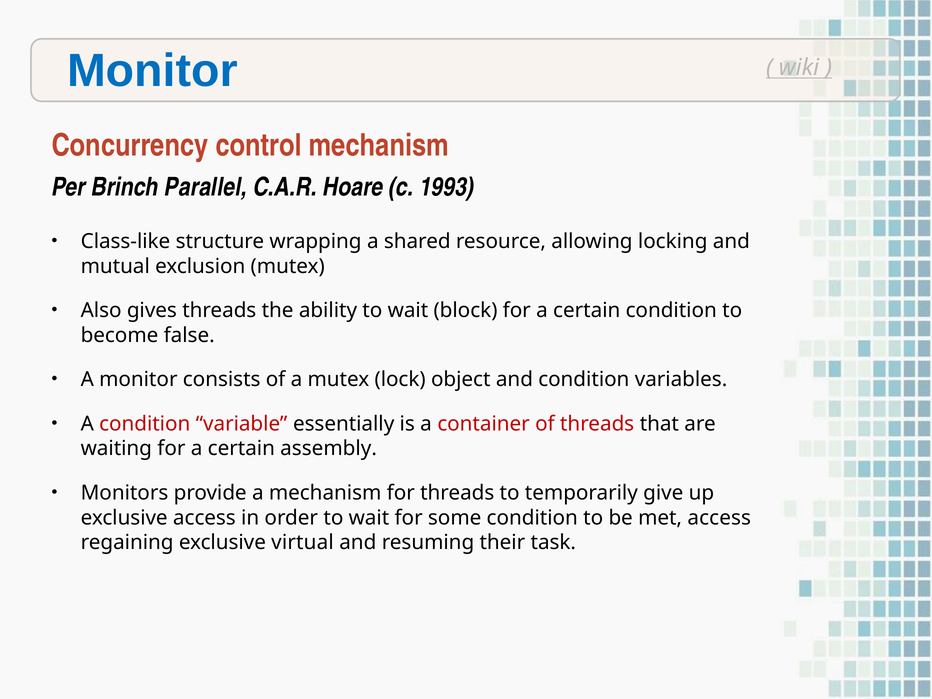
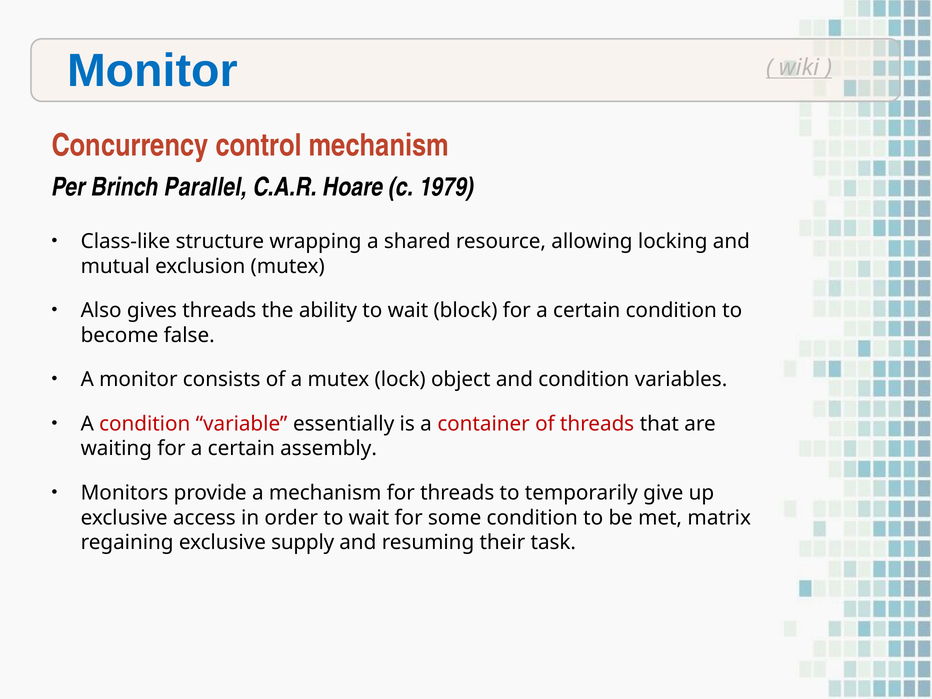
1993: 1993 -> 1979
met access: access -> matrix
virtual: virtual -> supply
